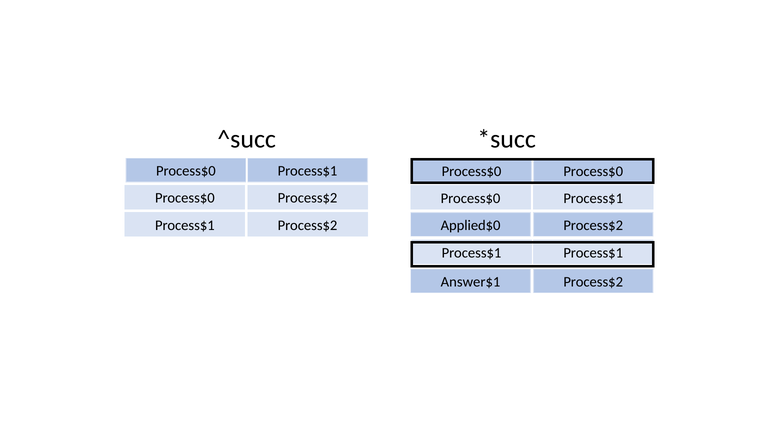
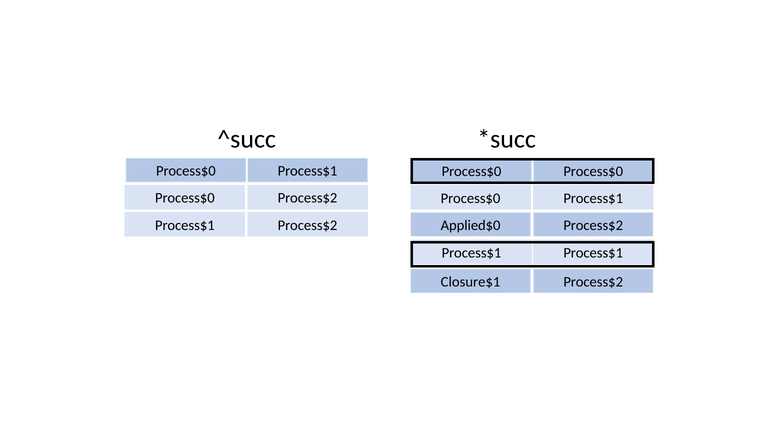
Answer$1: Answer$1 -> Closure$1
